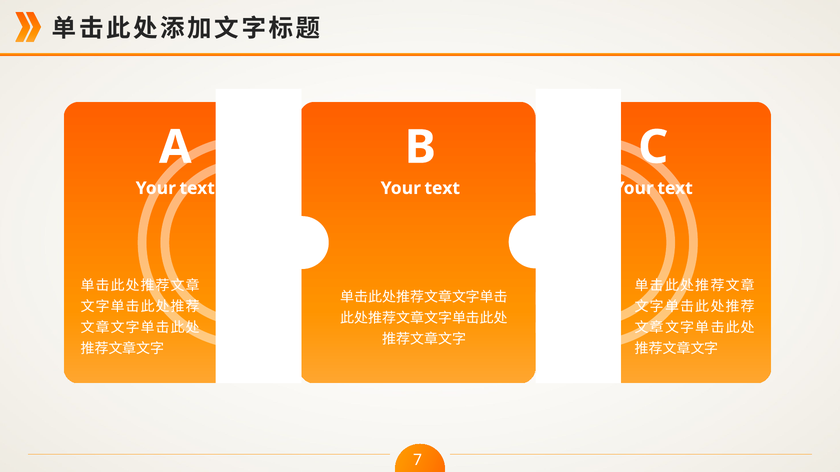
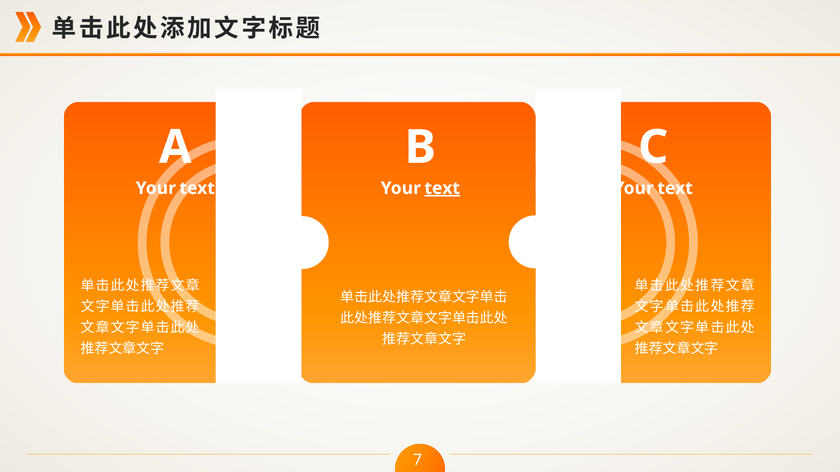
text at (442, 188) underline: none -> present
